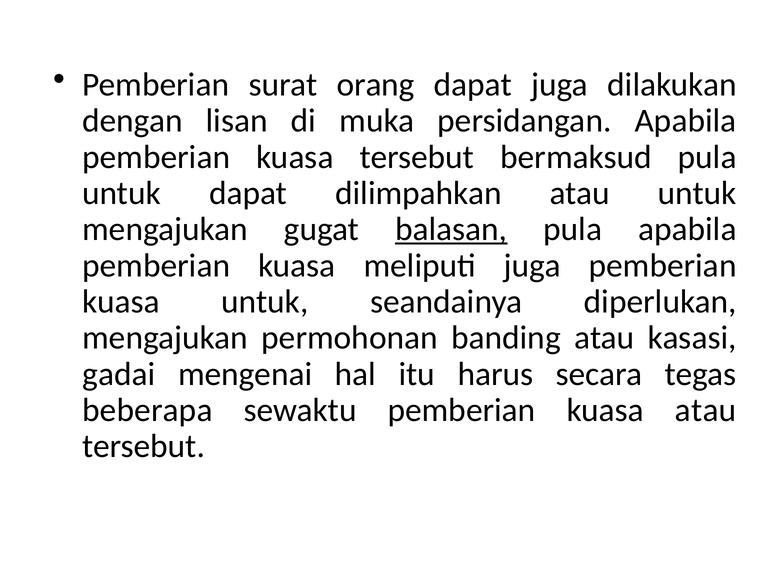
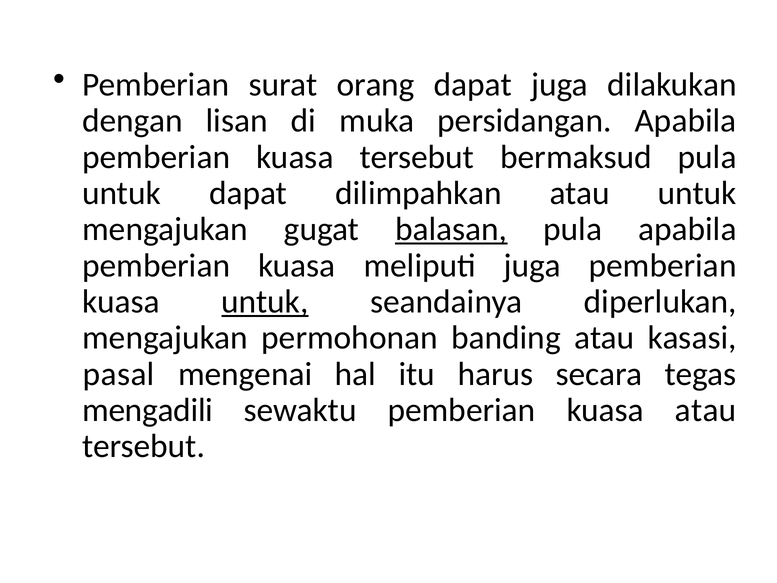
untuk at (265, 302) underline: none -> present
gadai: gadai -> pasal
beberapa: beberapa -> mengadili
